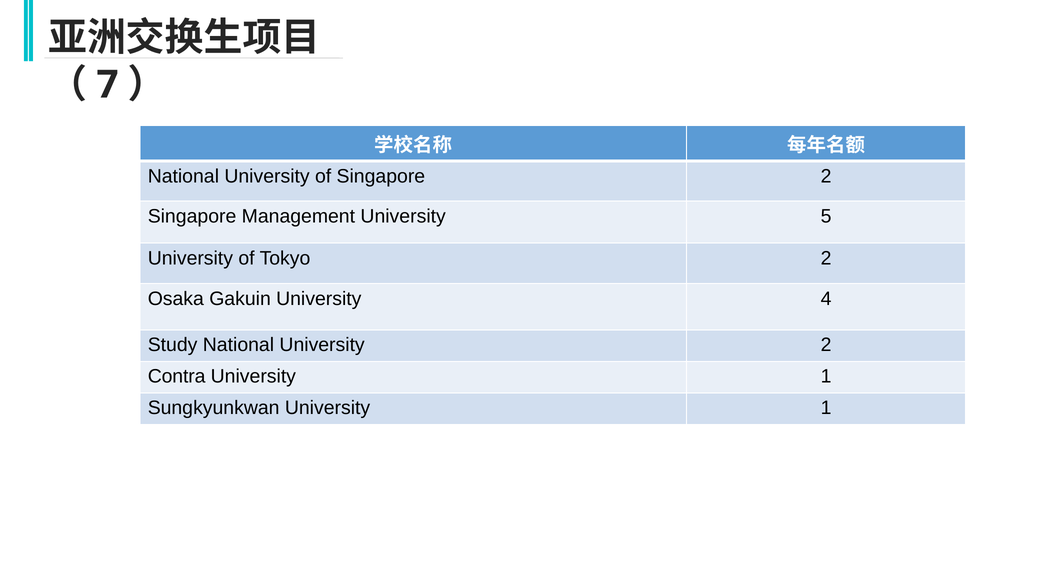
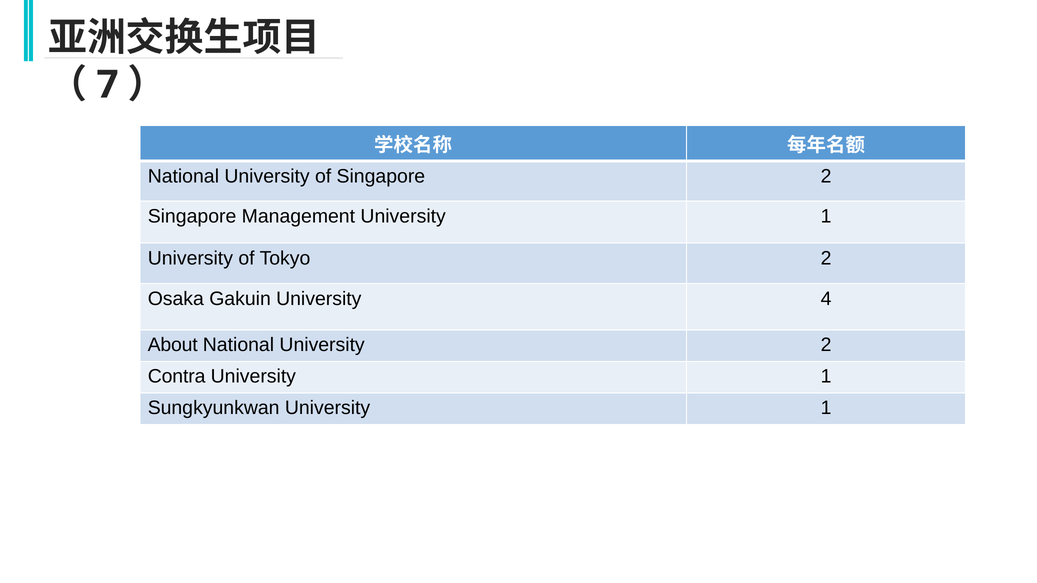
Management University 5: 5 -> 1
Study: Study -> About
